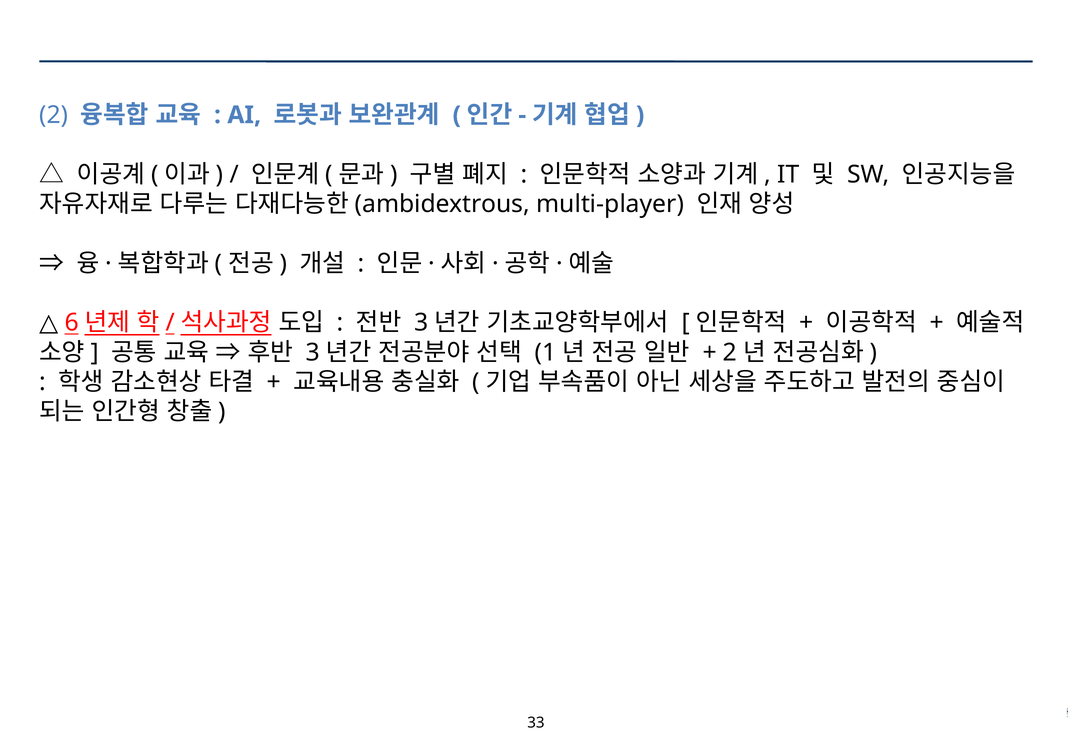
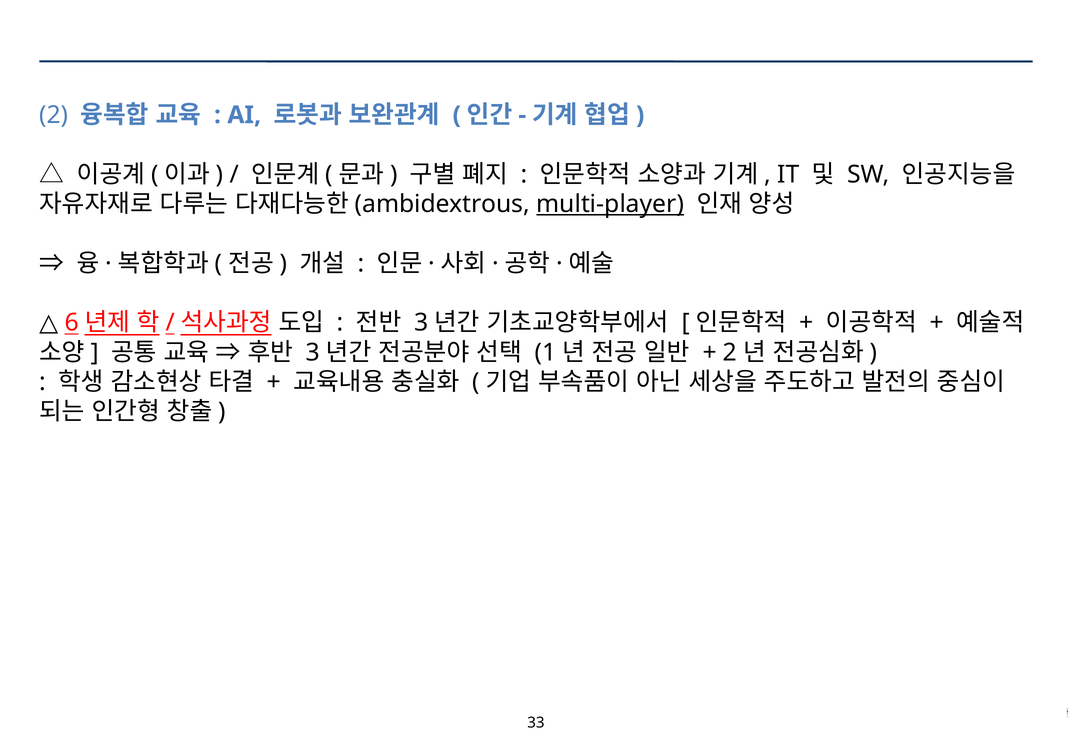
multi-player underline: none -> present
